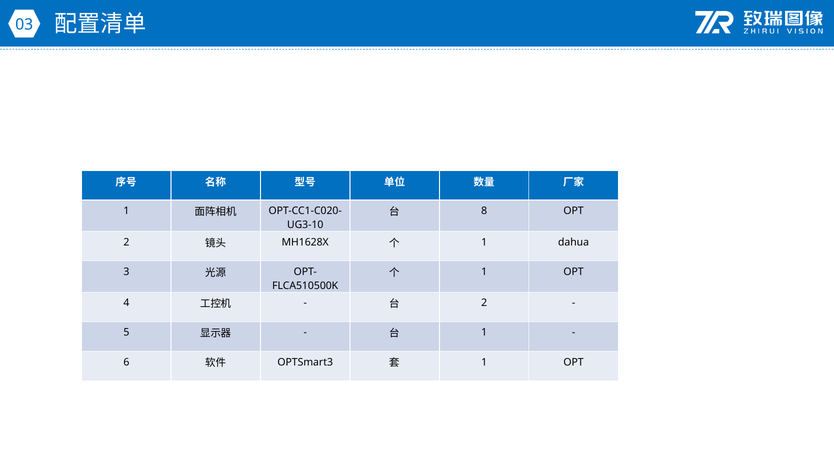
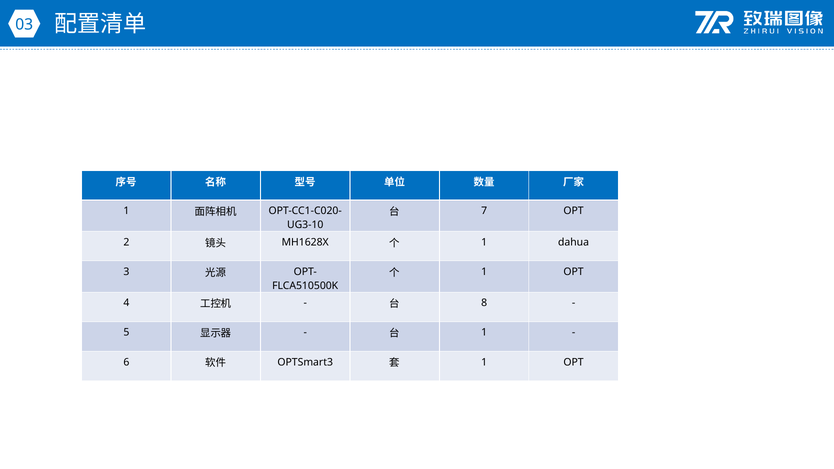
8: 8 -> 7
2 at (484, 303): 2 -> 8
